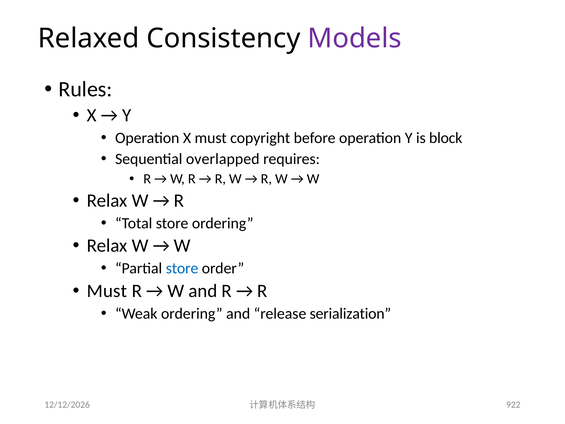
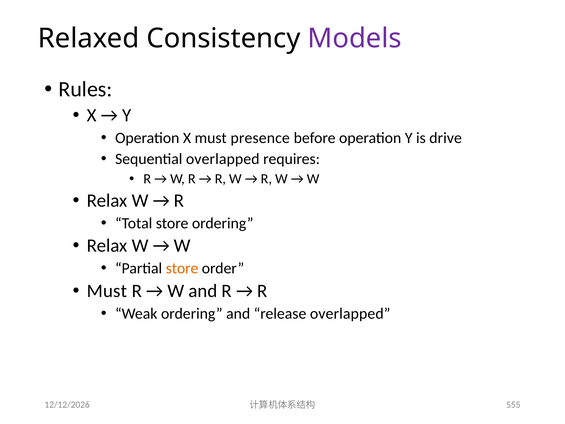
copyright: copyright -> presence
block: block -> drive
store at (182, 268) colour: blue -> orange
release serialization: serialization -> overlapped
922: 922 -> 555
